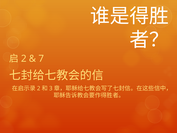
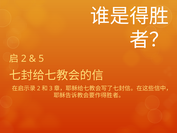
7: 7 -> 5
